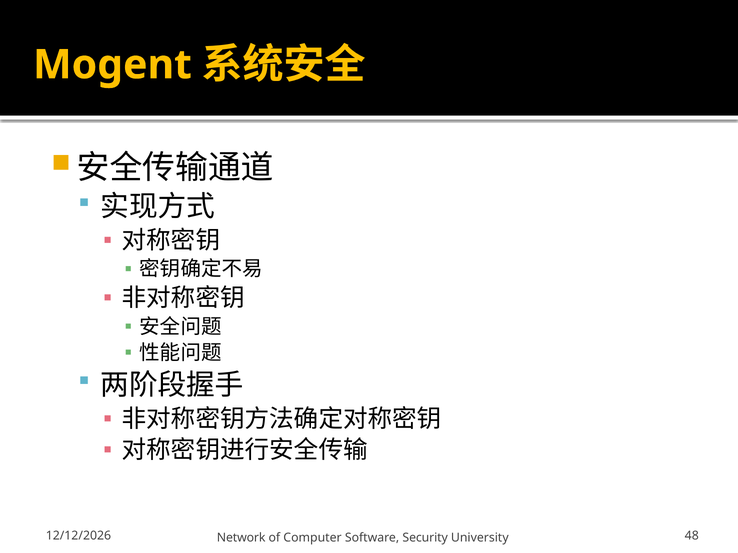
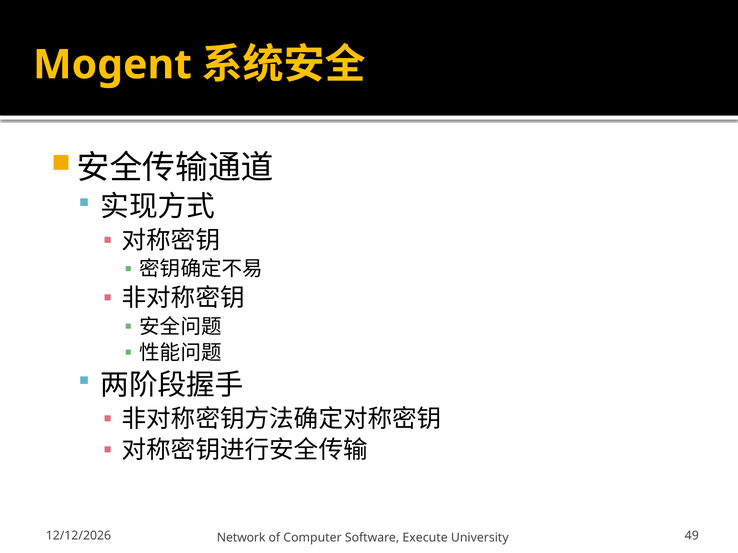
Security: Security -> Execute
48: 48 -> 49
